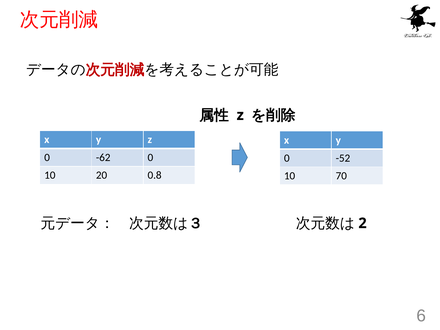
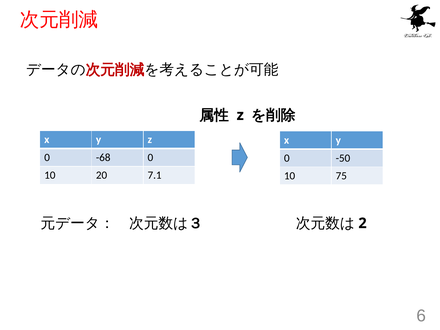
-62: -62 -> -68
-52: -52 -> -50
0.8: 0.8 -> 7.1
70: 70 -> 75
